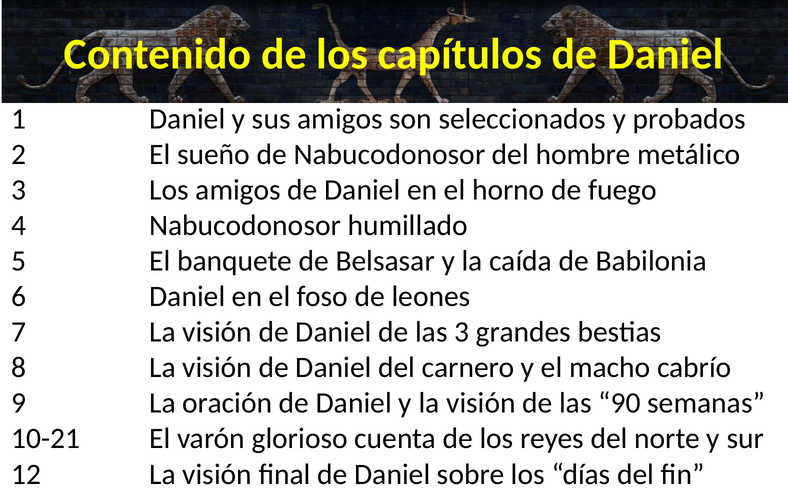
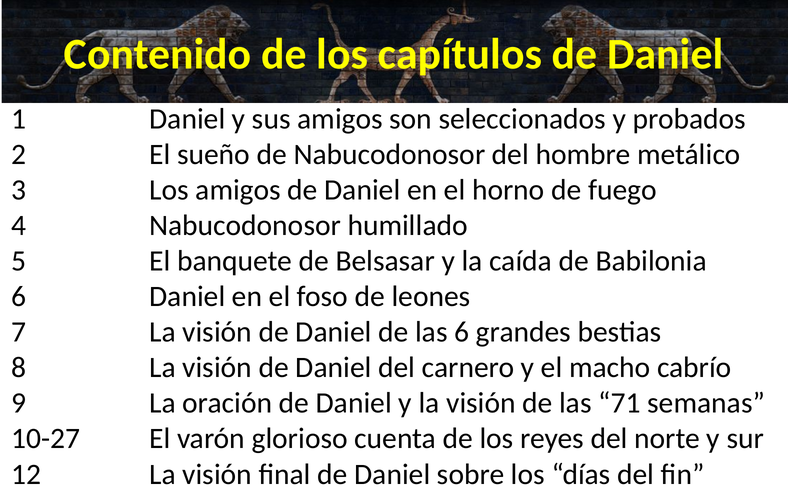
las 3: 3 -> 6
90: 90 -> 71
10-21: 10-21 -> 10-27
